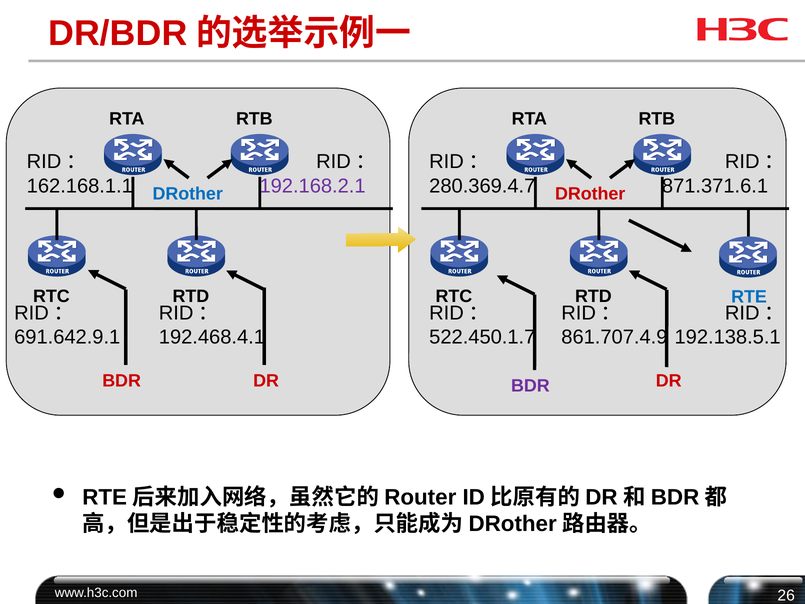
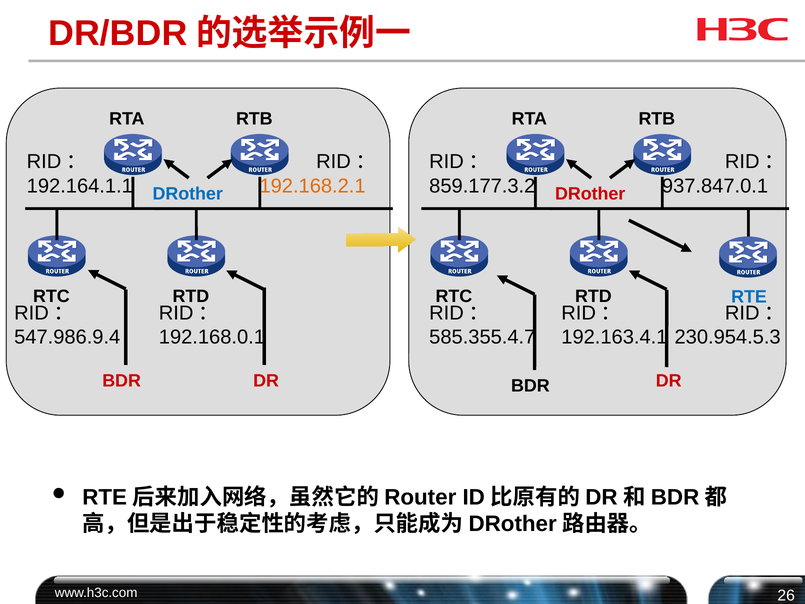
162.168.1.1: 162.168.1.1 -> 192.164.1.1
192.168.2.1 colour: purple -> orange
280.369.4.7: 280.369.4.7 -> 859.177.3.2
871.371.6.1: 871.371.6.1 -> 937.847.0.1
691.642.9.1: 691.642.9.1 -> 547.986.9.4
192.468.4.1: 192.468.4.1 -> 192.168.0.1
522.450.1.7: 522.450.1.7 -> 585.355.4.7
861.707.4.9: 861.707.4.9 -> 192.163.4.1
192.138.5.1: 192.138.5.1 -> 230.954.5.3
BDR at (530, 386) colour: purple -> black
